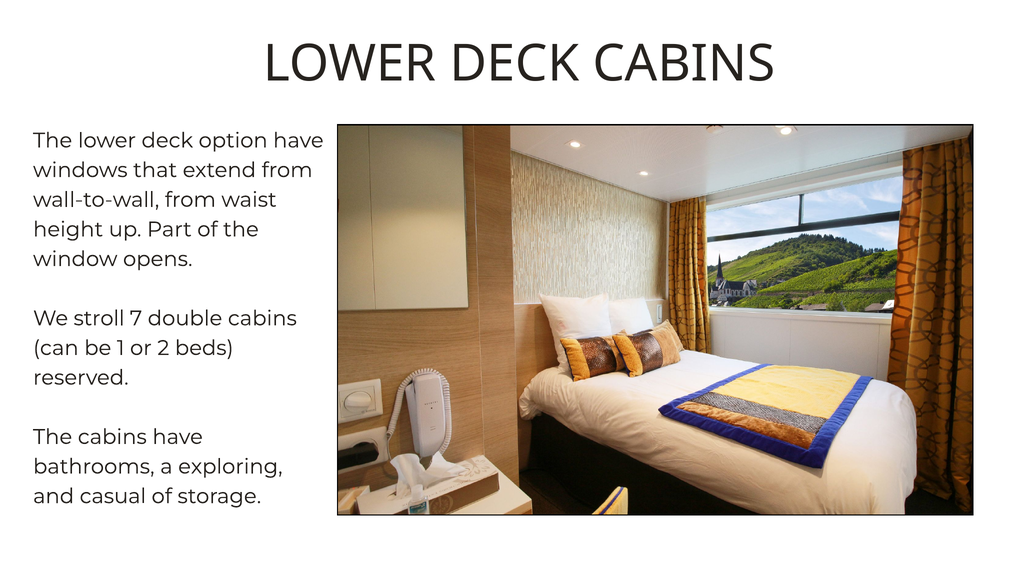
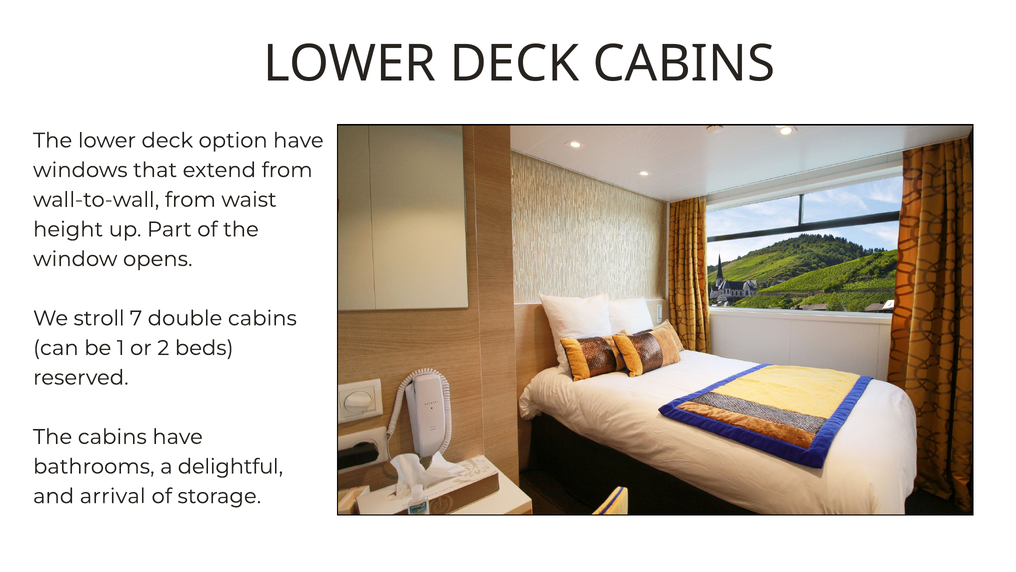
exploring: exploring -> delightful
casual: casual -> arrival
